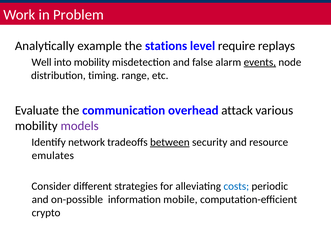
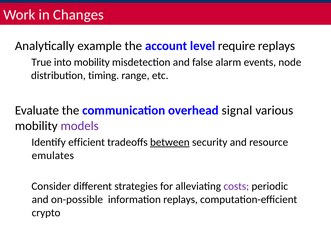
Problem: Problem -> Changes
stations: stations -> account
Well: Well -> True
events underline: present -> none
attack: attack -> signal
network: network -> efficient
costs colour: blue -> purple
information mobile: mobile -> replays
